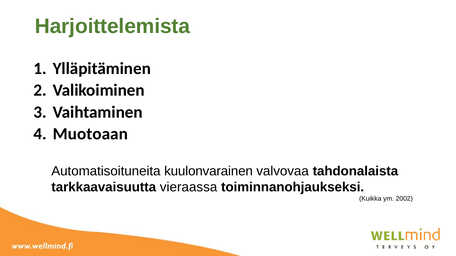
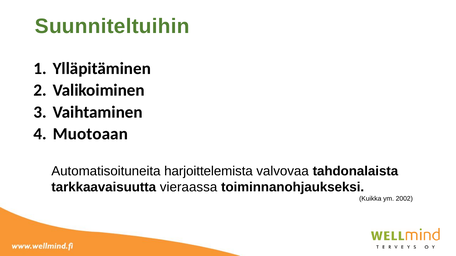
Harjoittelemista: Harjoittelemista -> Suunniteltuihin
kuulonvarainen: kuulonvarainen -> harjoittelemista
